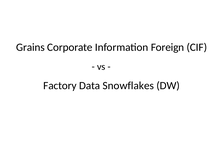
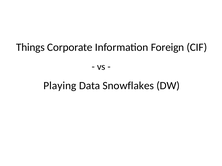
Grains: Grains -> Things
Factory: Factory -> Playing
